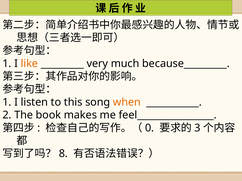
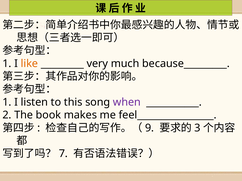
when colour: orange -> purple
0: 0 -> 9
8: 8 -> 7
